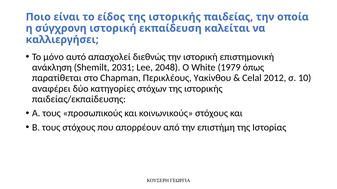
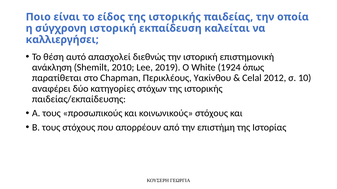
μόνο: μόνο -> θέση
2031: 2031 -> 2010
2048: 2048 -> 2019
1979: 1979 -> 1924
